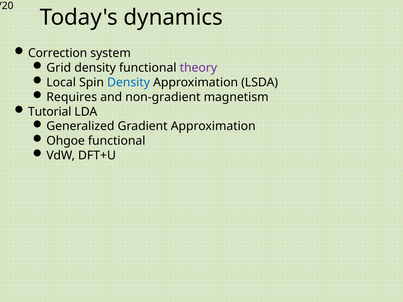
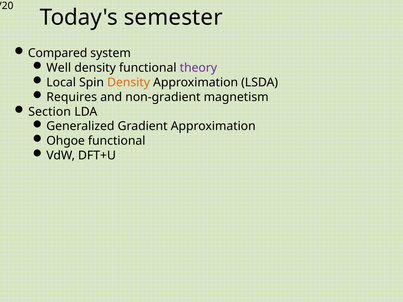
dynamics: dynamics -> semester
Correction: Correction -> Compared
Grid: Grid -> Well
Density at (129, 83) colour: blue -> orange
Tutorial: Tutorial -> Section
